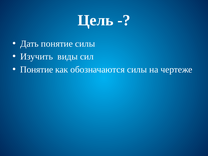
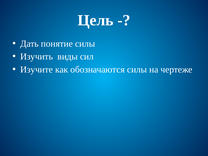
Понятие at (37, 70): Понятие -> Изучите
